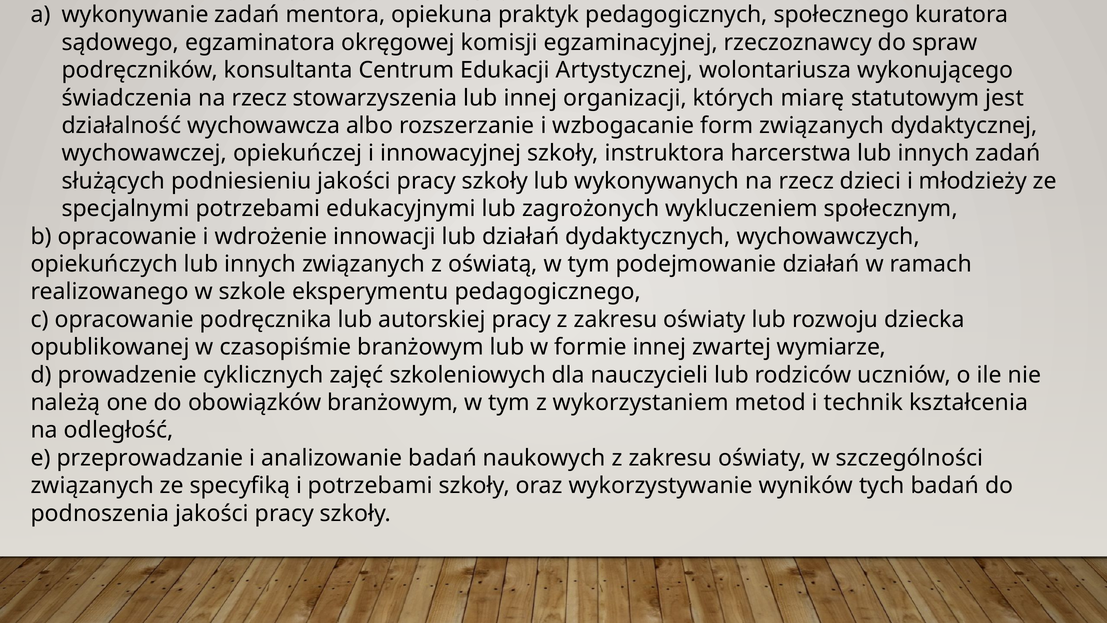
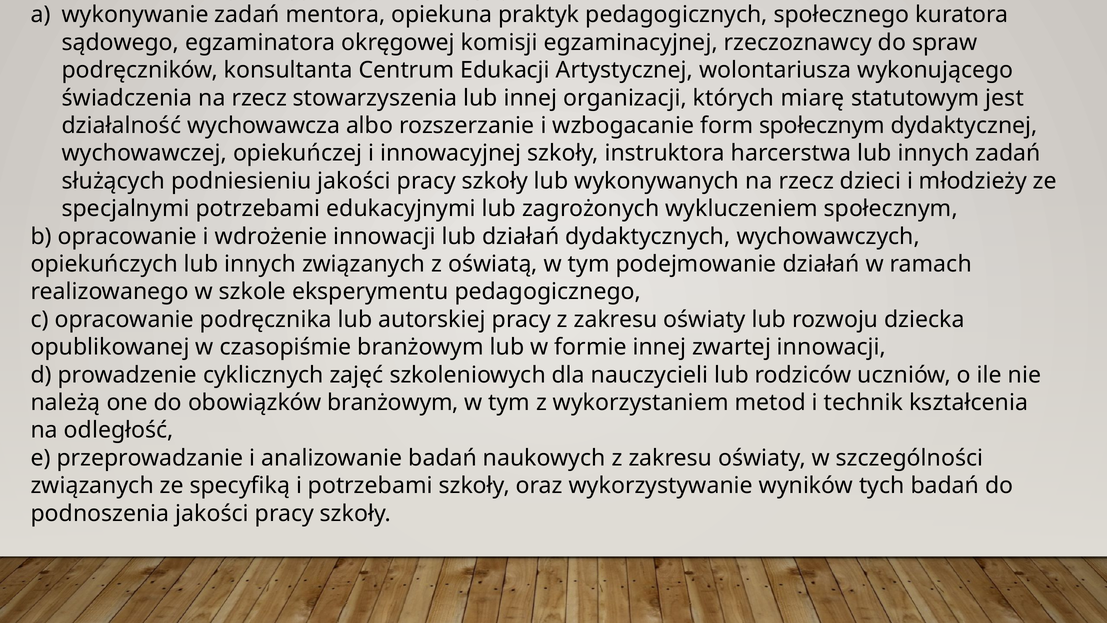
form związanych: związanych -> społecznym
zwartej wymiarze: wymiarze -> innowacji
